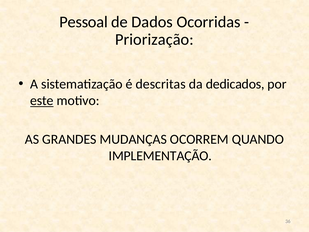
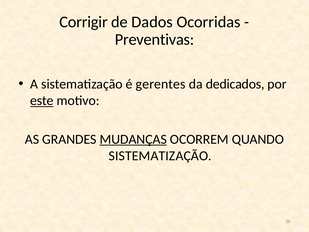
Pessoal: Pessoal -> Corrigir
Priorização: Priorização -> Preventivas
descritas: descritas -> gerentes
MUDANÇAS underline: none -> present
IMPLEMENTAÇÃO at (160, 156): IMPLEMENTAÇÃO -> SISTEMATIZAÇÃO
